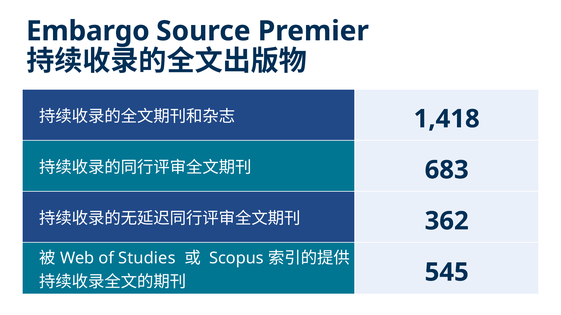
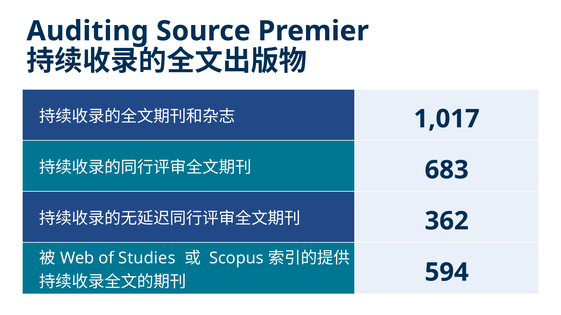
Embargo: Embargo -> Auditing
1,418: 1,418 -> 1,017
545: 545 -> 594
